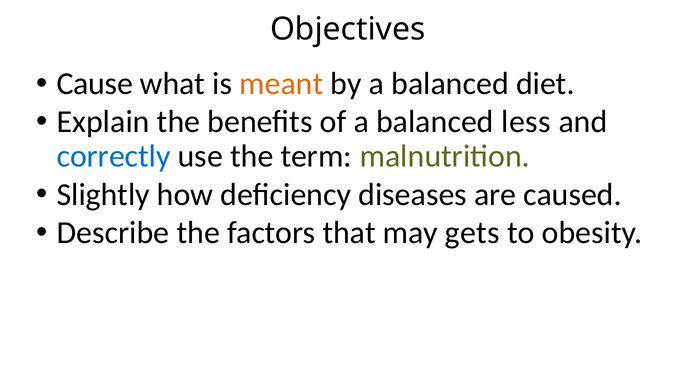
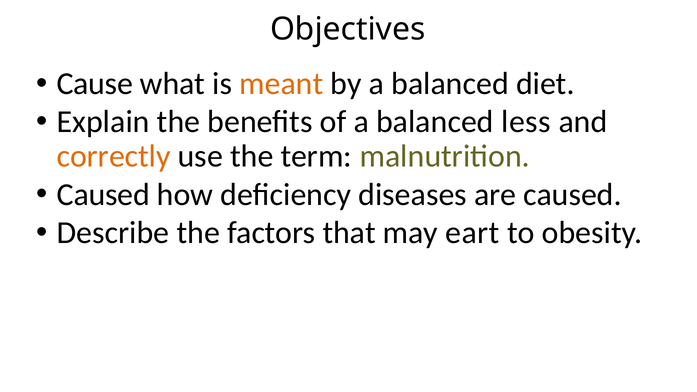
correctly colour: blue -> orange
Slightly at (103, 195): Slightly -> Caused
gets: gets -> eart
